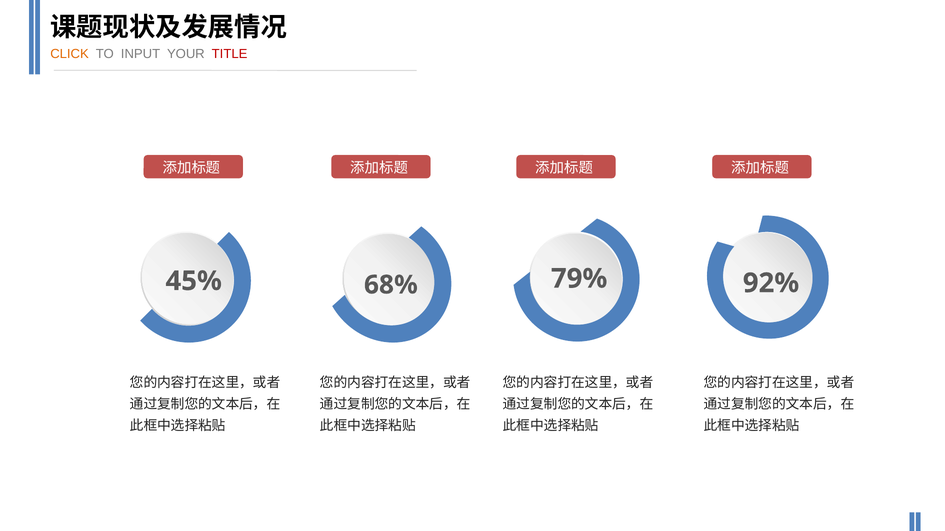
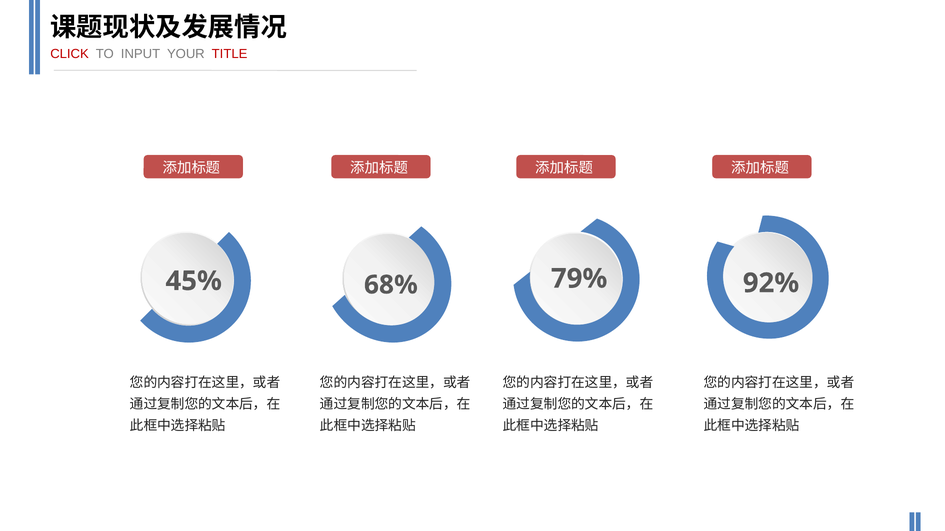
CLICK colour: orange -> red
